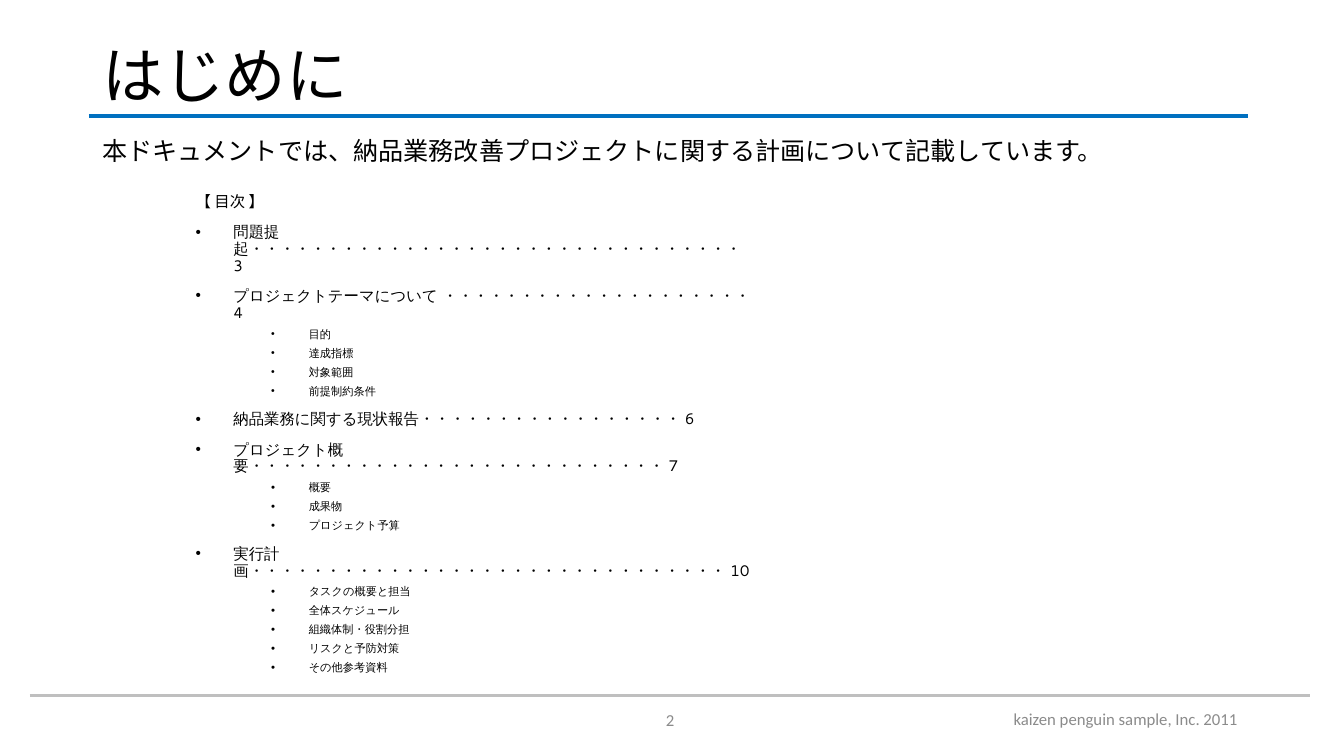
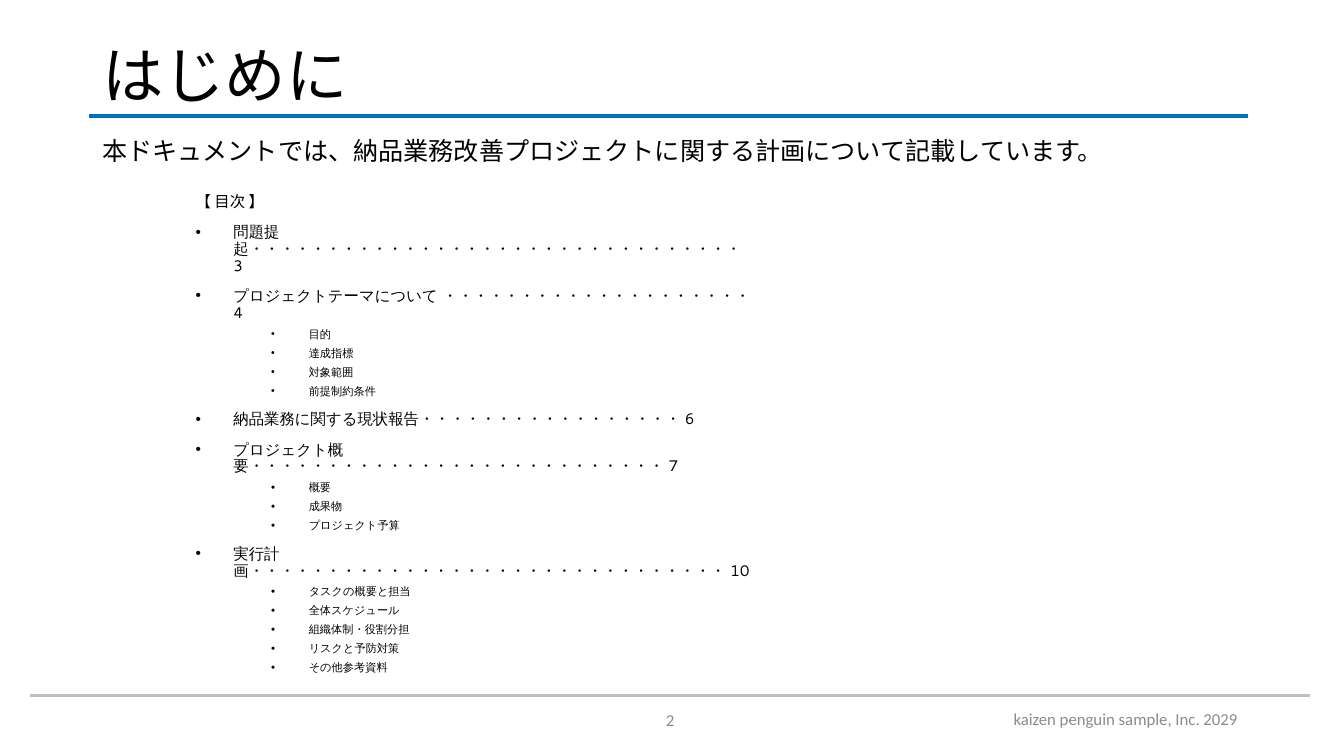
2011: 2011 -> 2029
